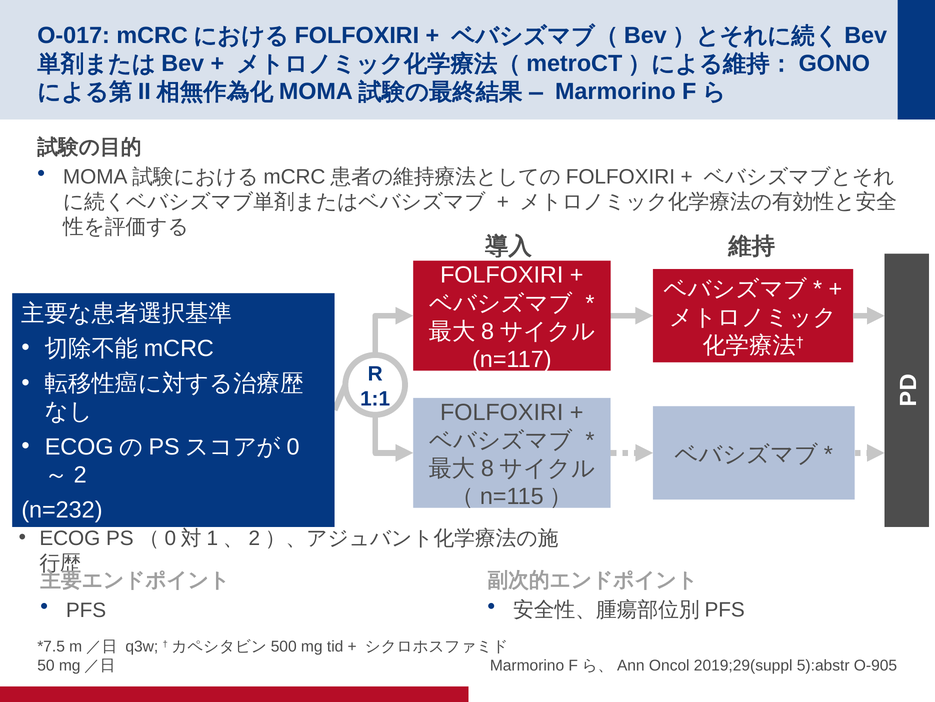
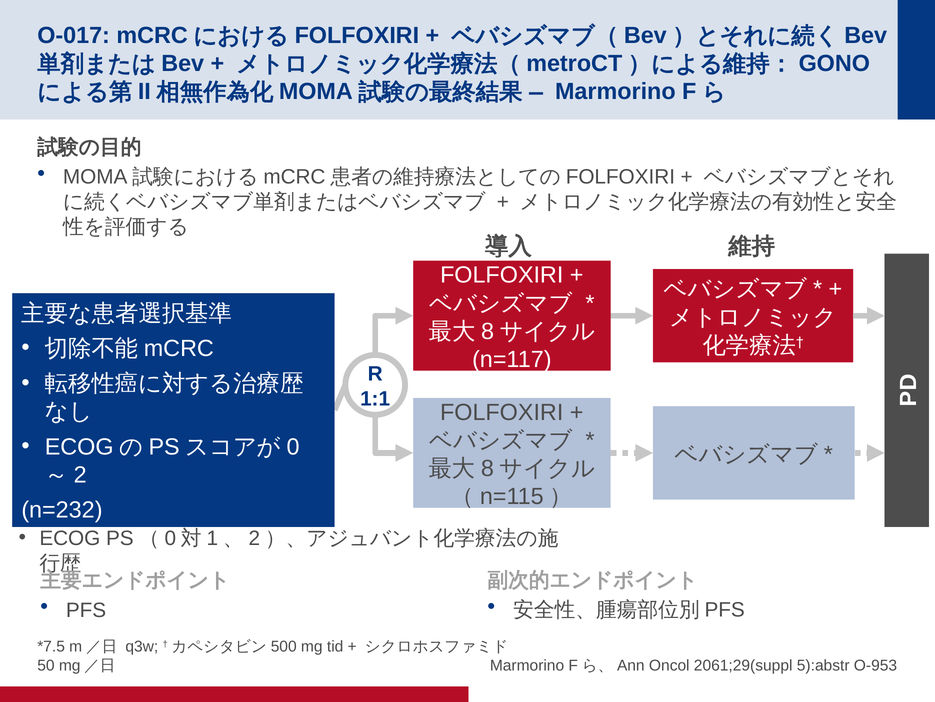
2019;29(suppl: 2019;29(suppl -> 2061;29(suppl
O-905: O-905 -> O-953
